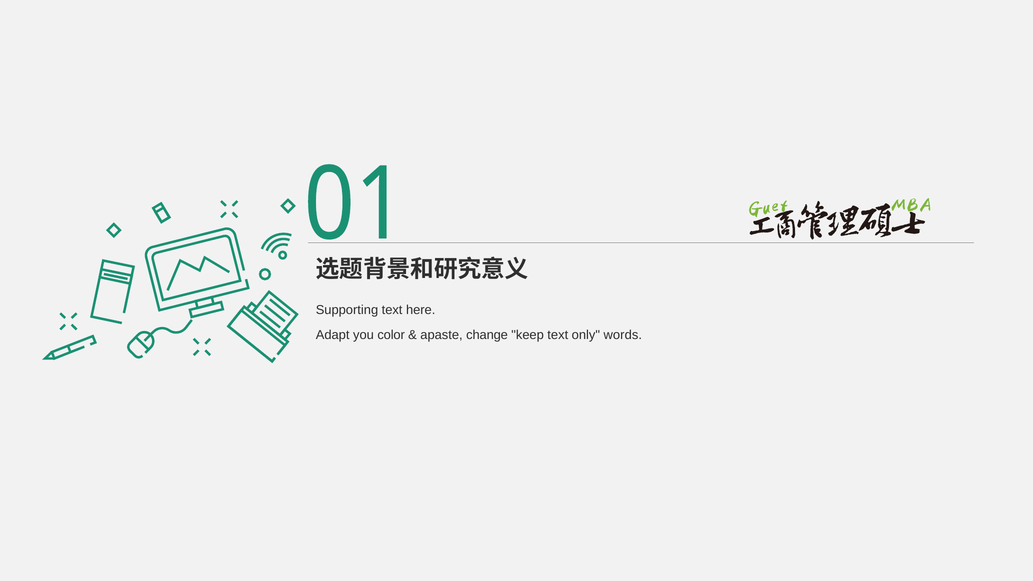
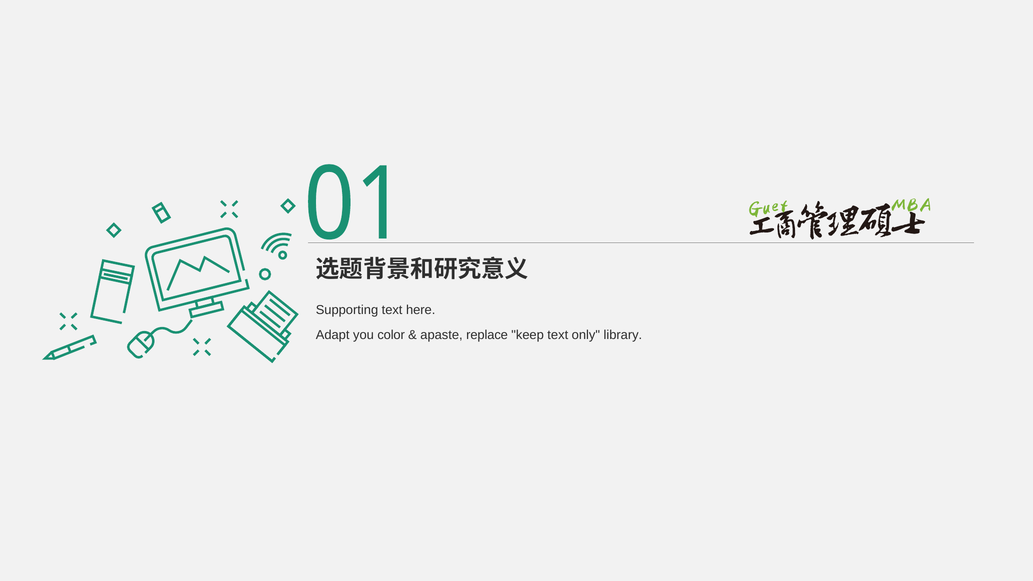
change: change -> replace
words: words -> library
